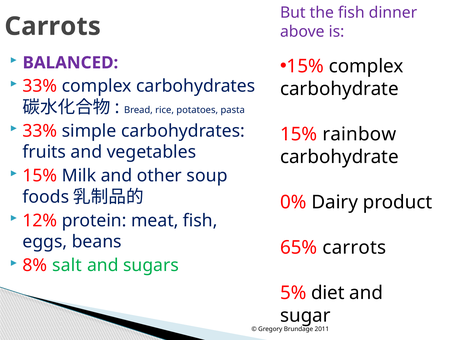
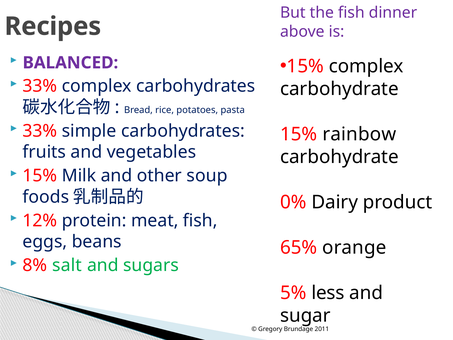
Carrots at (53, 26): Carrots -> Recipes
65% carrots: carrots -> orange
diet: diet -> less
